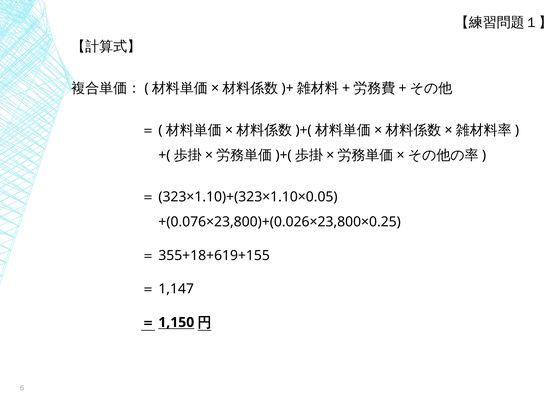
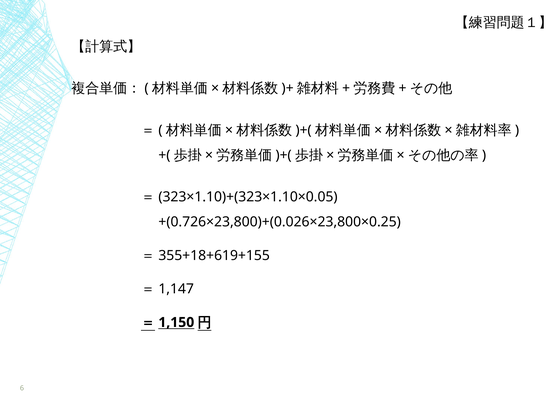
+(0.076×23,800)+(0.026×23,800×0.25: +(0.076×23,800)+(0.026×23,800×0.25 -> +(0.726×23,800)+(0.026×23,800×0.25
